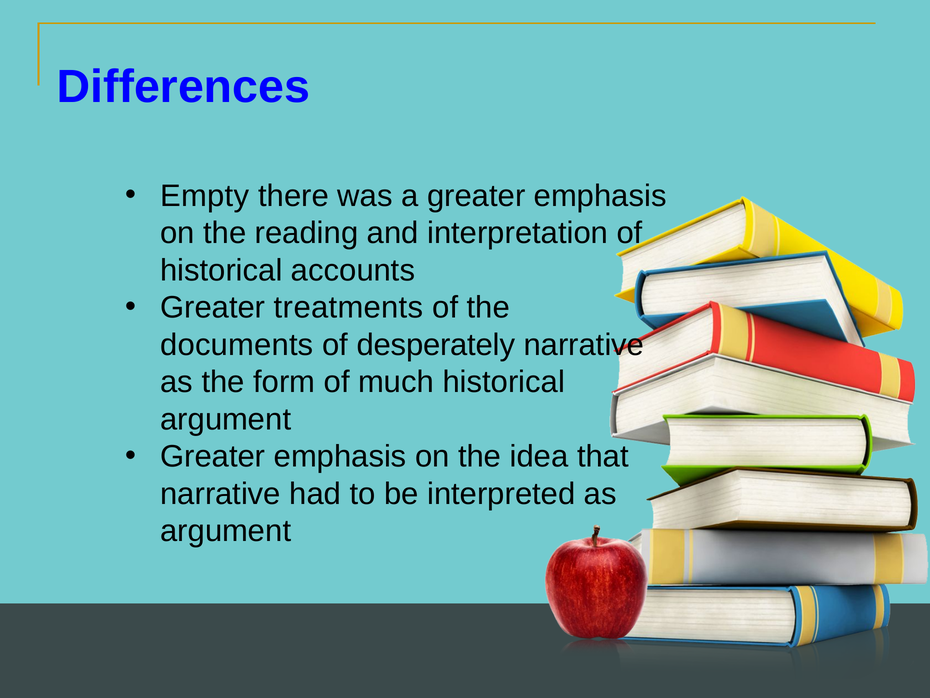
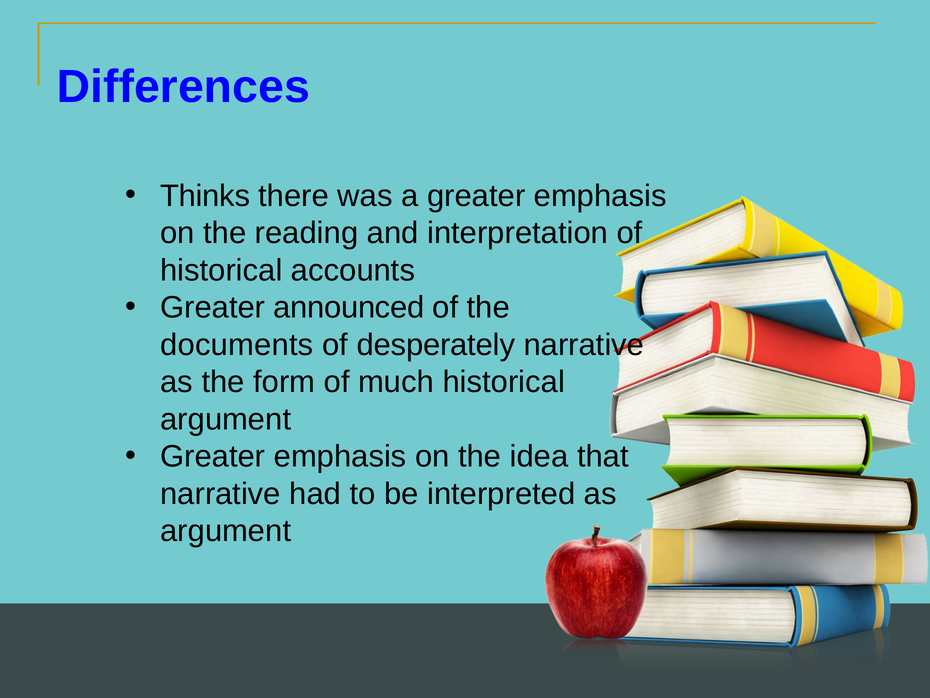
Empty: Empty -> Thinks
treatments: treatments -> announced
